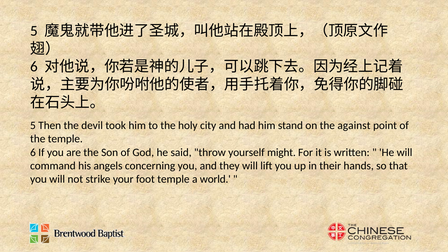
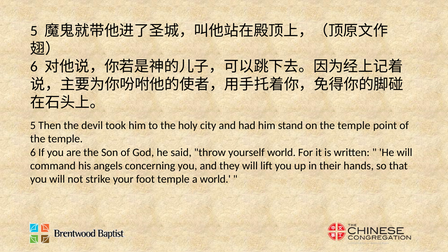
on the against: against -> temple
yourself might: might -> world
